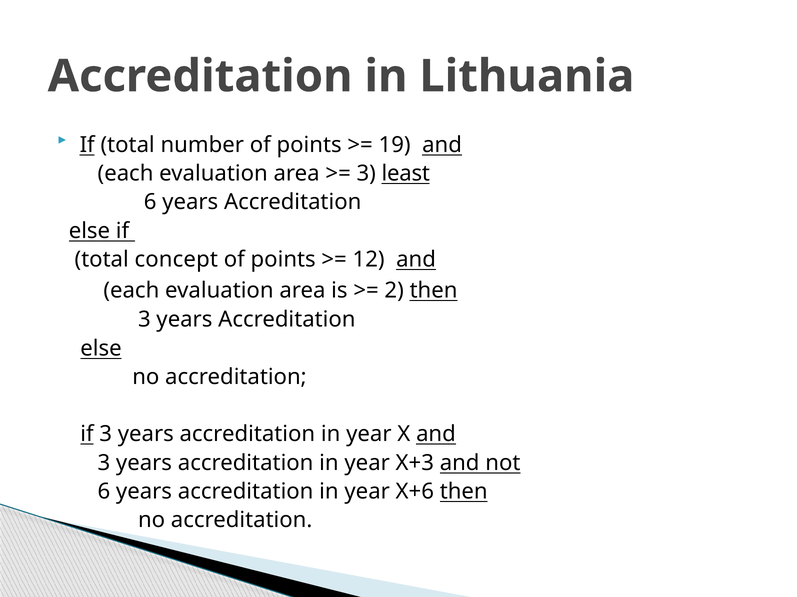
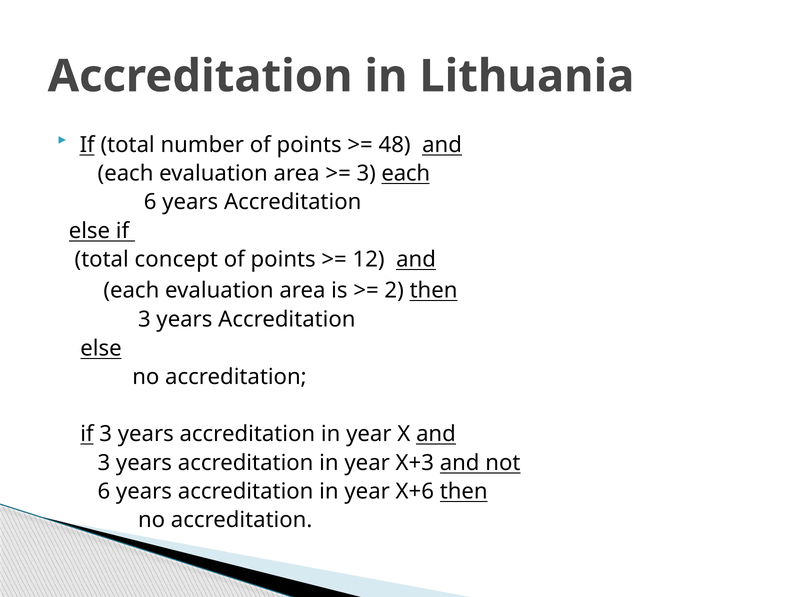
19: 19 -> 48
3 least: least -> each
